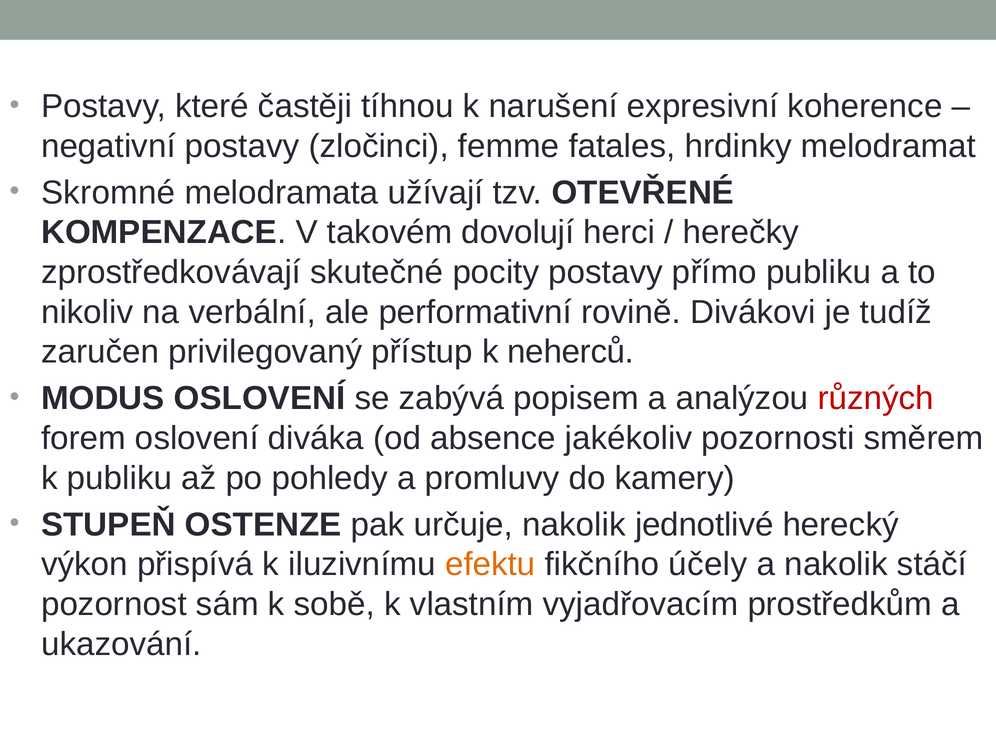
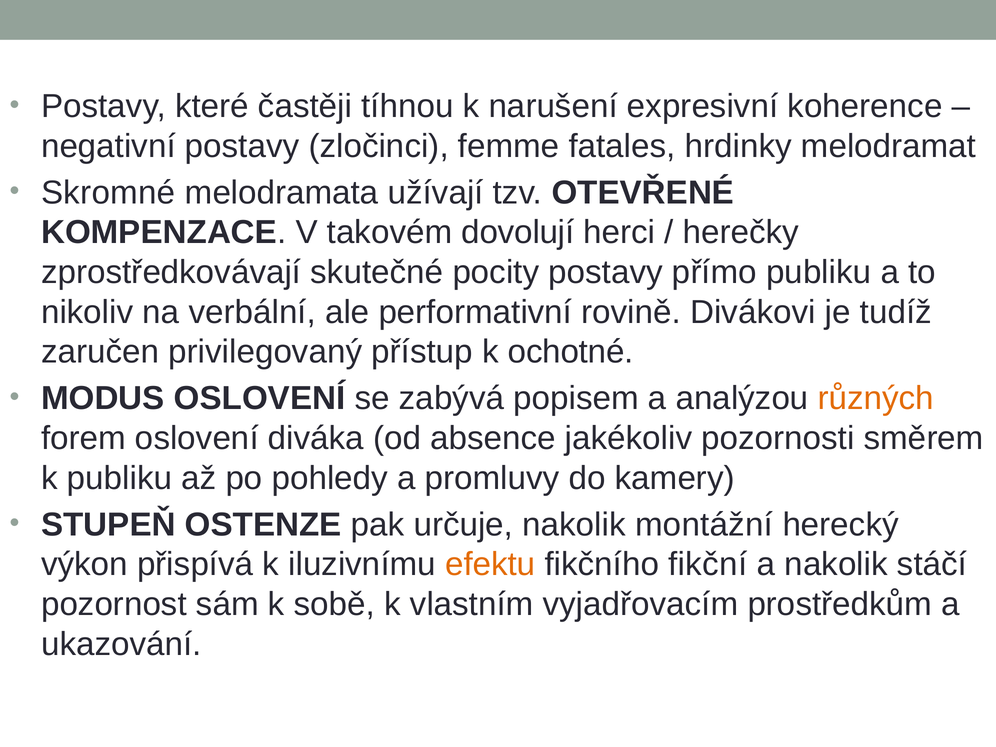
neherců: neherců -> ochotné
různých colour: red -> orange
jednotlivé: jednotlivé -> montážní
účely: účely -> fikční
